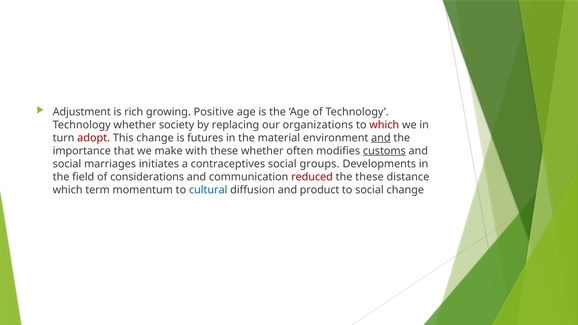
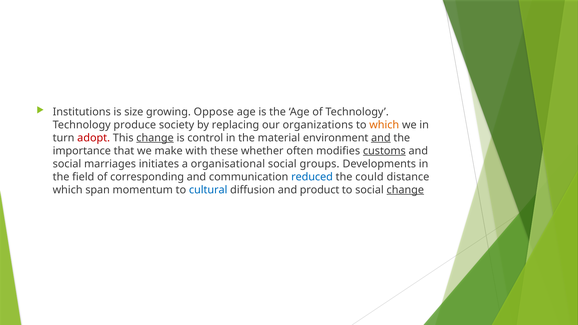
Adjustment: Adjustment -> Institutions
rich: rich -> size
Positive: Positive -> Oppose
Technology whether: whether -> produce
which at (384, 125) colour: red -> orange
change at (155, 138) underline: none -> present
futures: futures -> control
contraceptives: contraceptives -> organisational
considerations: considerations -> corresponding
reduced colour: red -> blue
the these: these -> could
term: term -> span
change at (405, 190) underline: none -> present
